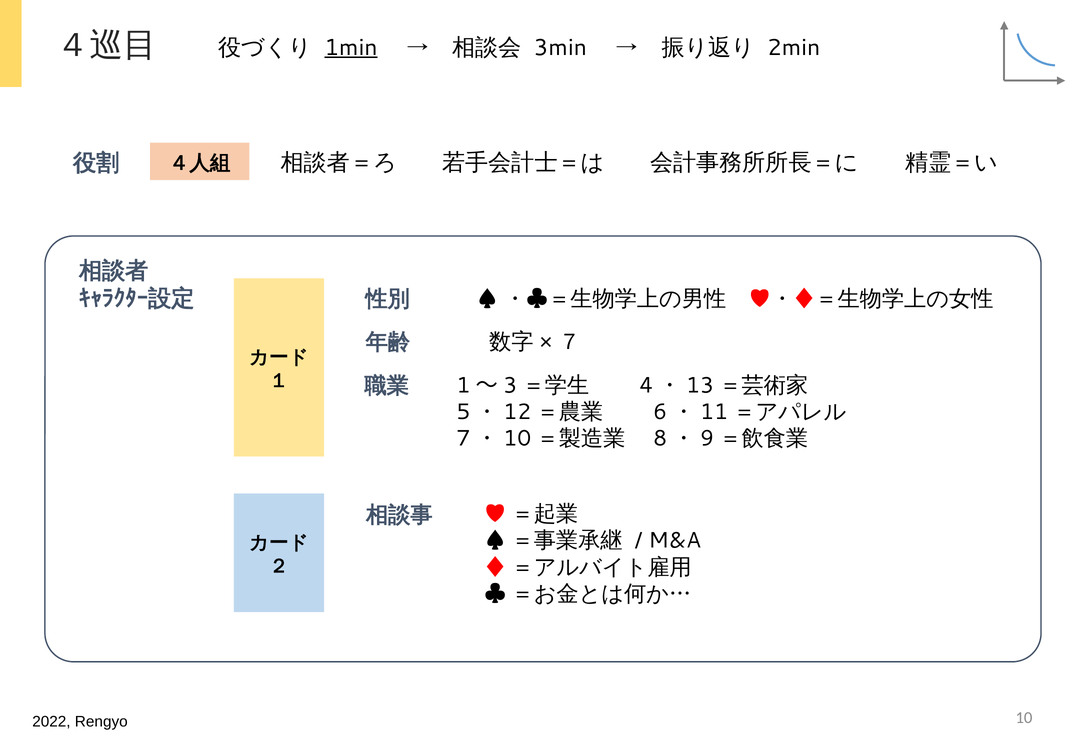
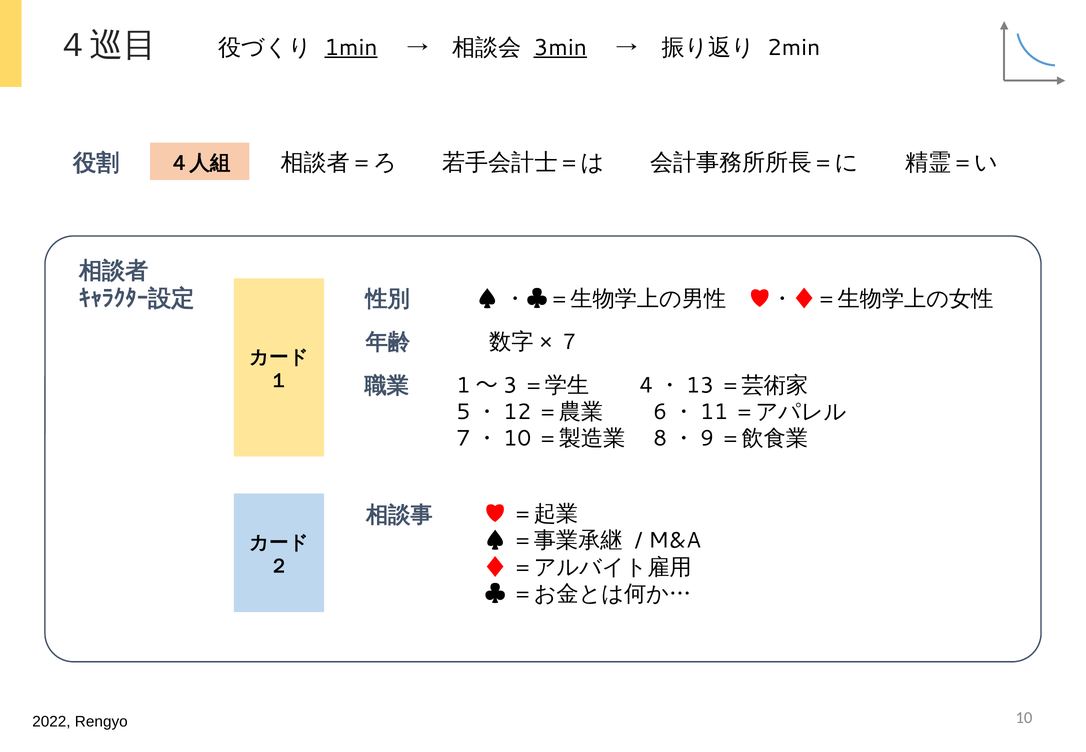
3min underline: none -> present
